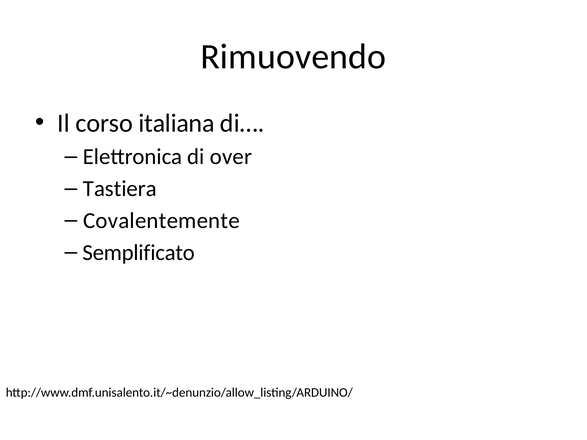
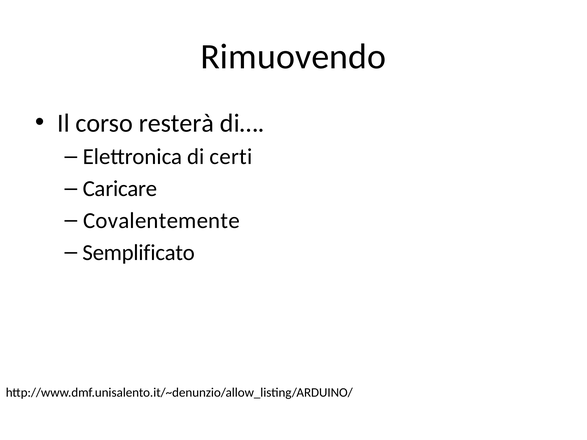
italiana: italiana -> resterà
over: over -> certi
Tastiera: Tastiera -> Caricare
